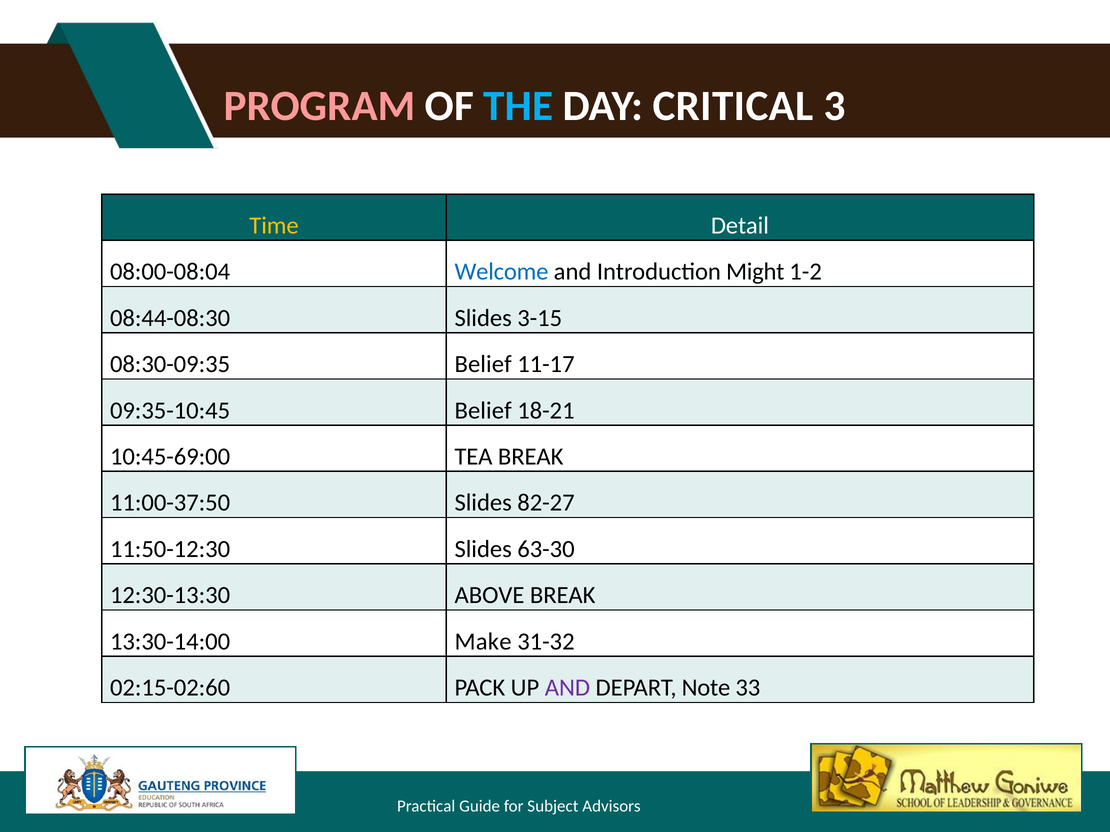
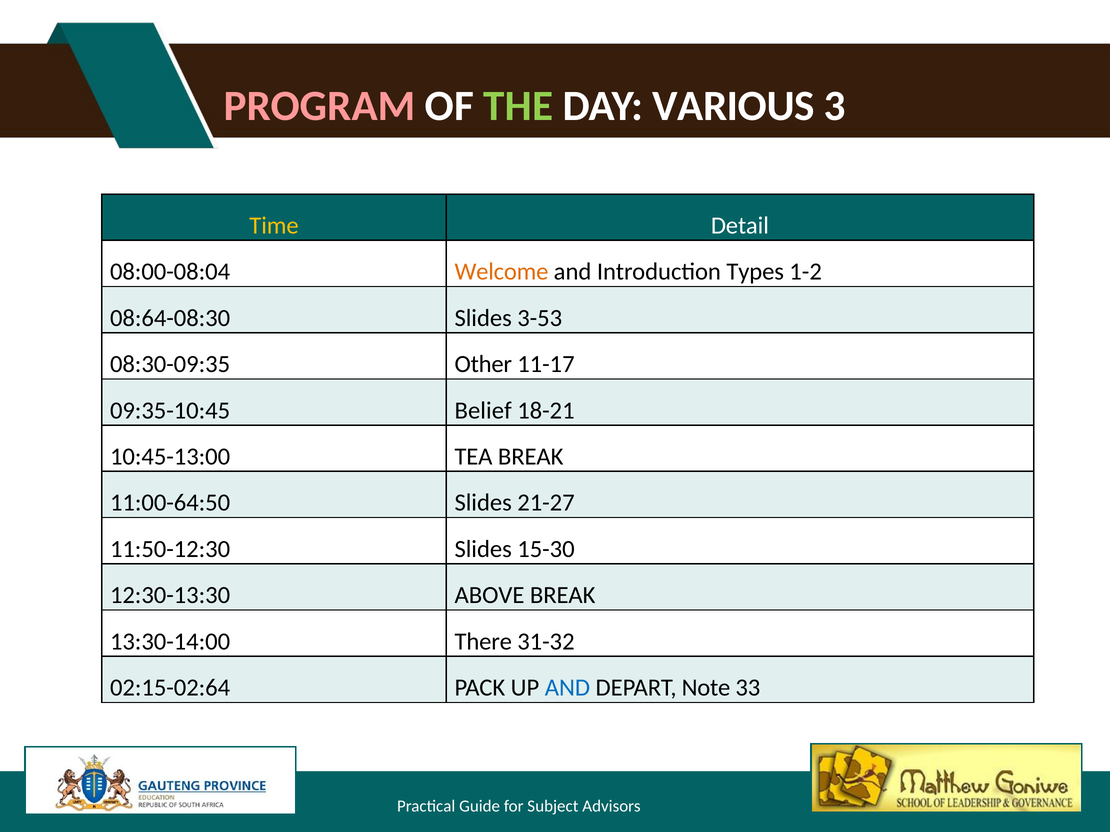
THE colour: light blue -> light green
CRITICAL: CRITICAL -> VARIOUS
Welcome colour: blue -> orange
Might: Might -> Types
08:44-08:30: 08:44-08:30 -> 08:64-08:30
3-15: 3-15 -> 3-53
08:30-09:35 Belief: Belief -> Other
10:45-69:00: 10:45-69:00 -> 10:45-13:00
11:00-37:50: 11:00-37:50 -> 11:00-64:50
82-27: 82-27 -> 21-27
63-30: 63-30 -> 15-30
Make: Make -> There
02:15-02:60: 02:15-02:60 -> 02:15-02:64
AND at (567, 688) colour: purple -> blue
